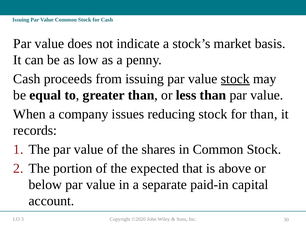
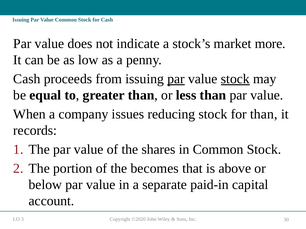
basis: basis -> more
par at (176, 79) underline: none -> present
expected: expected -> becomes
